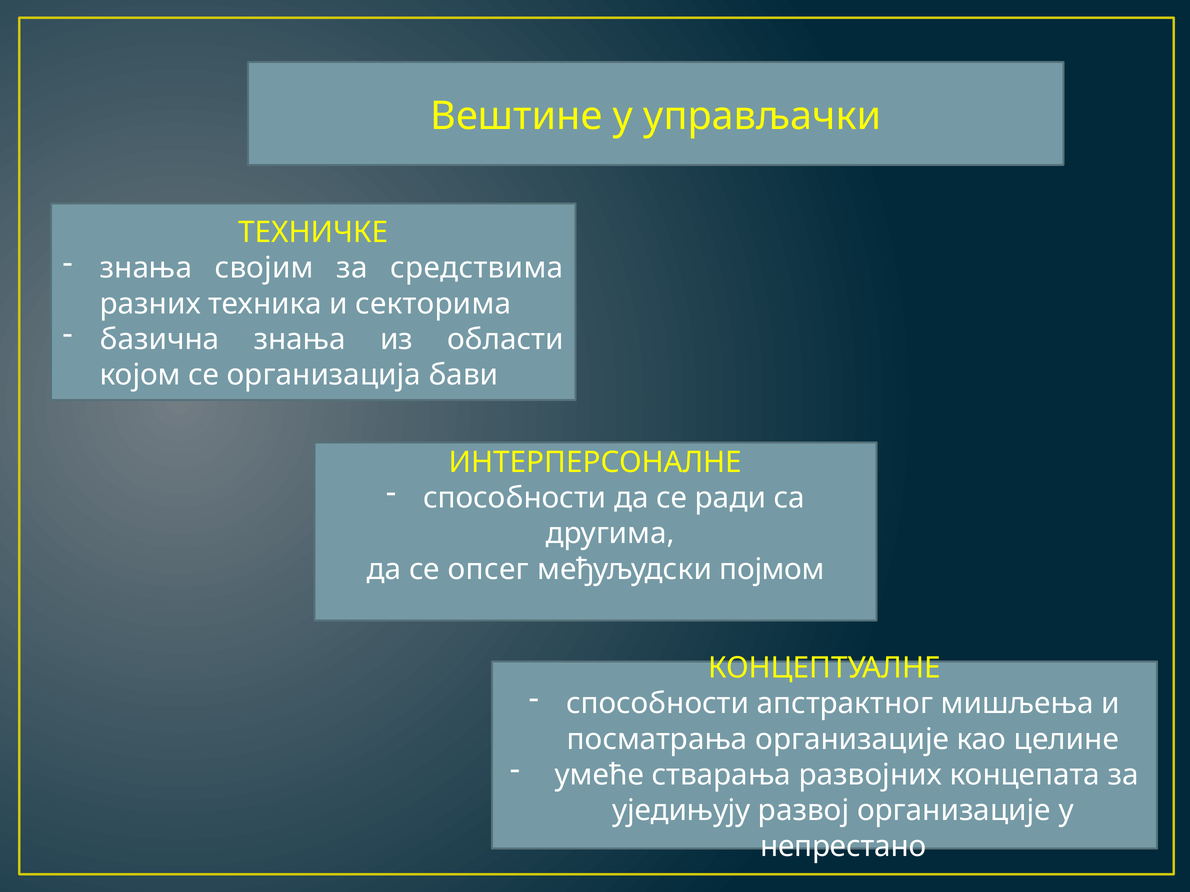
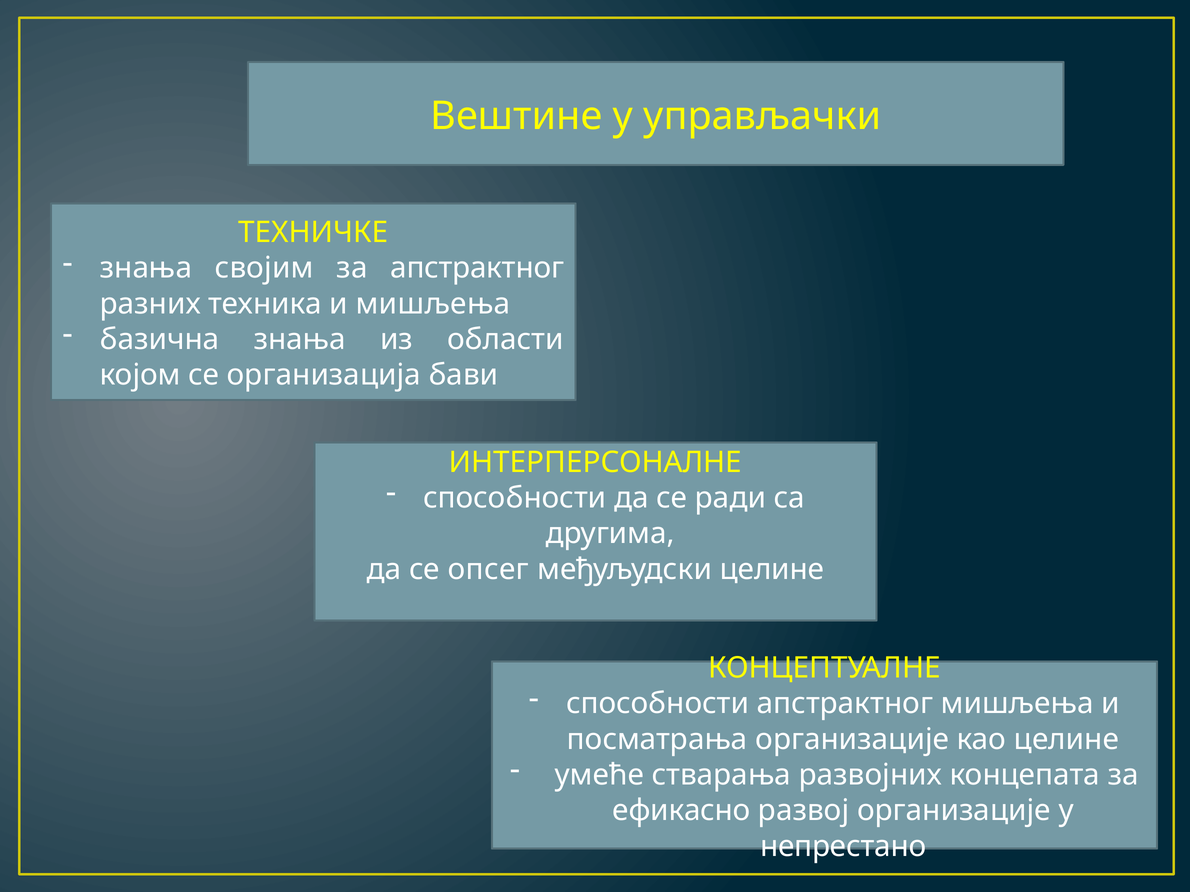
за средствима: средствима -> апстрактног
и секторима: секторима -> мишљења
међуљудски појмом: појмом -> целине
уједињују: уједињују -> ефикасно
